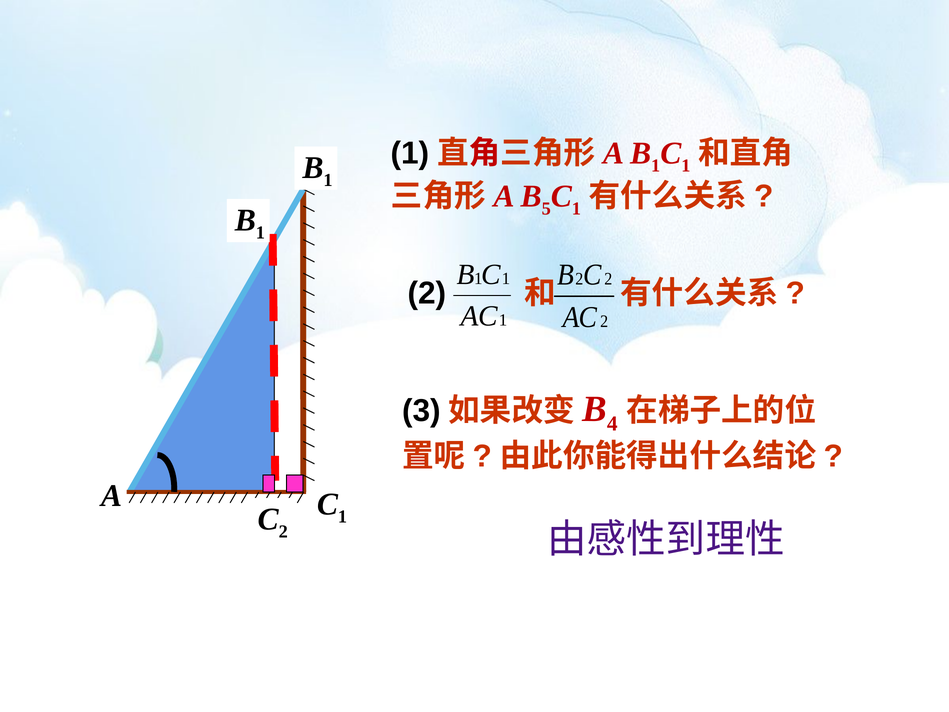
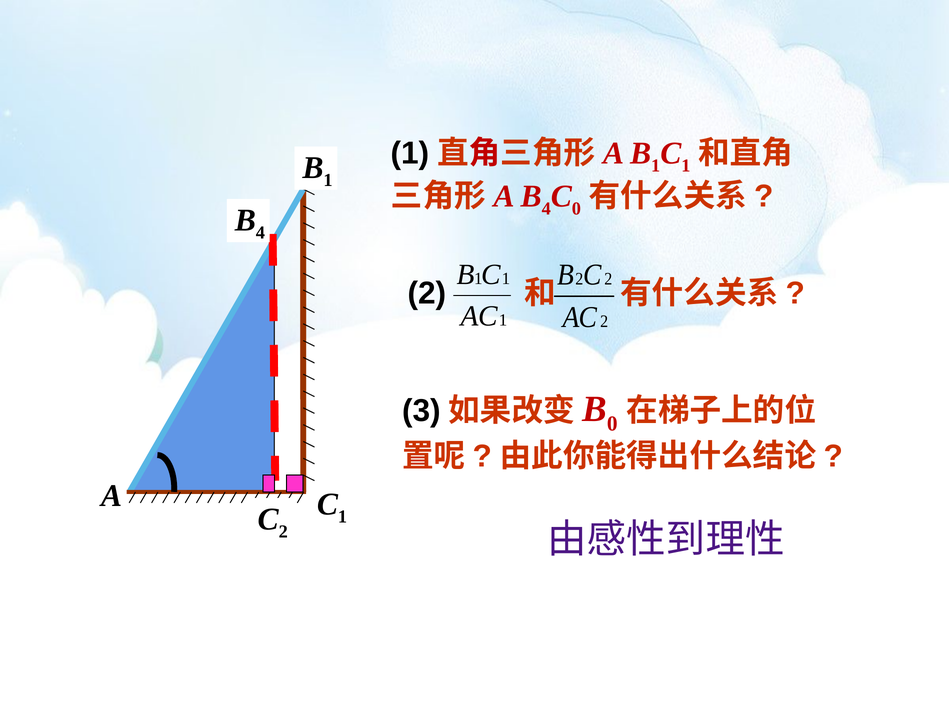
5 at (546, 209): 5 -> 4
1 at (576, 209): 1 -> 0
1 at (260, 232): 1 -> 4
4 at (612, 423): 4 -> 0
